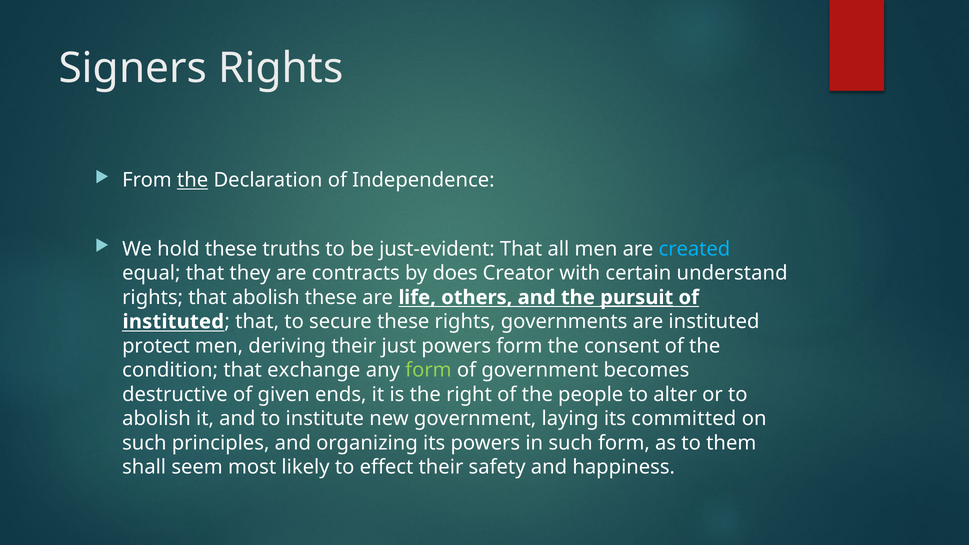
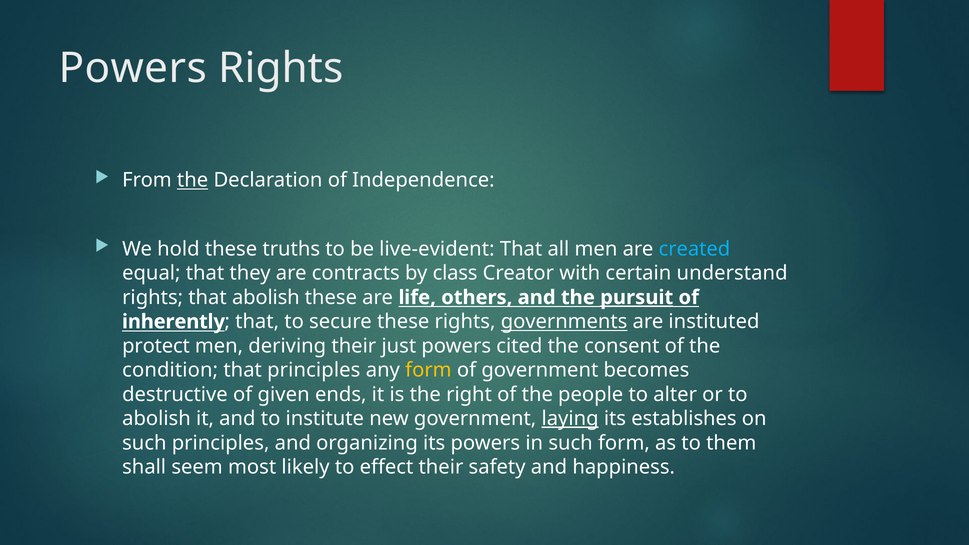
Signers at (133, 68): Signers -> Powers
just-evident: just-evident -> live-evident
does: does -> class
instituted at (173, 322): instituted -> inherently
governments underline: none -> present
powers form: form -> cited
that exchange: exchange -> principles
form at (428, 370) colour: light green -> yellow
laying underline: none -> present
committed: committed -> establishes
